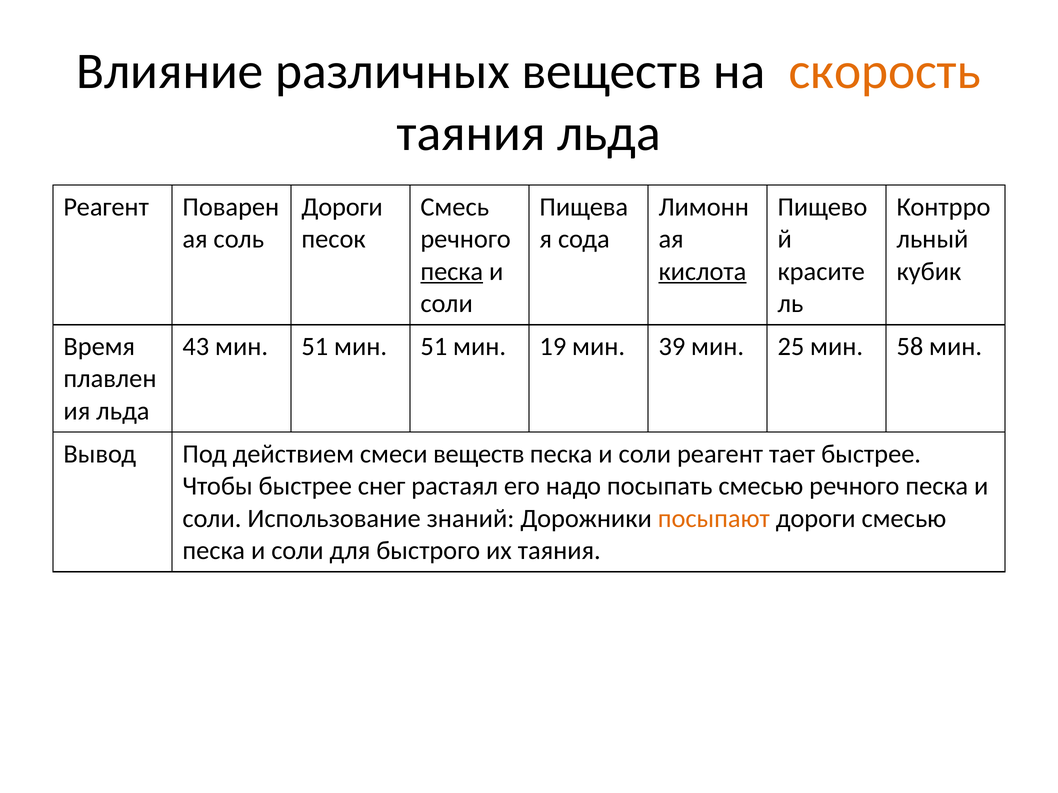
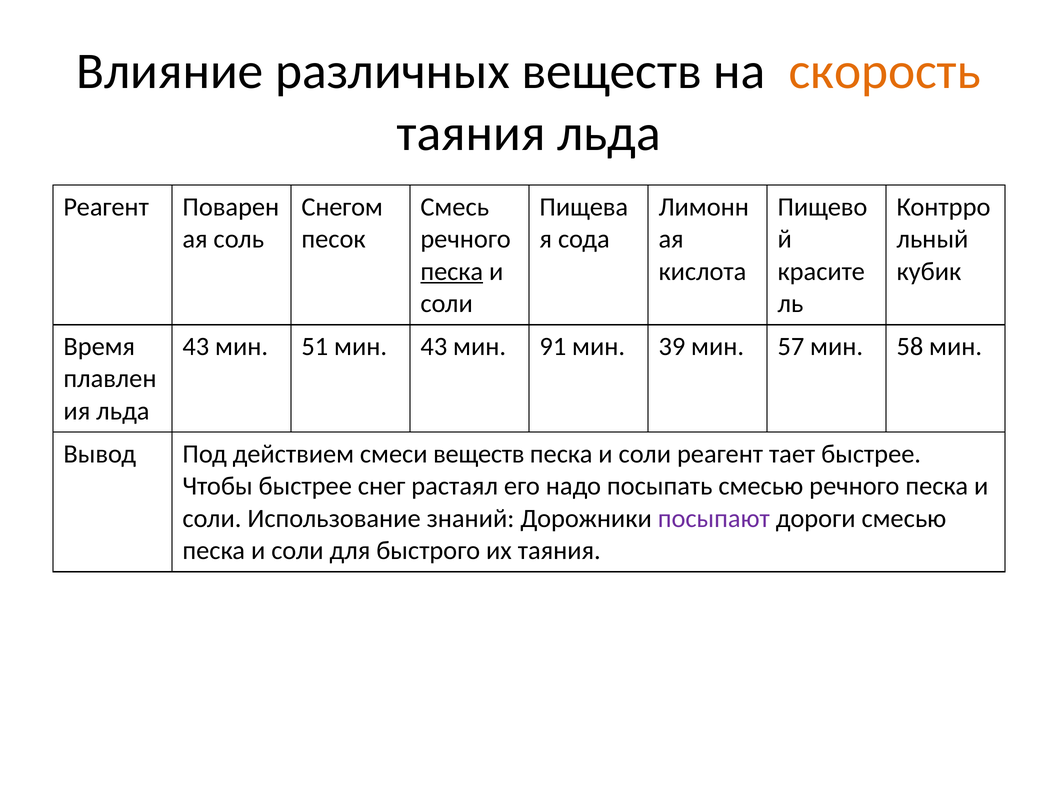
Дороги at (342, 207): Дороги -> Снегом
кислота underline: present -> none
51 мин 51: 51 -> 43
19: 19 -> 91
25: 25 -> 57
посыпают colour: orange -> purple
